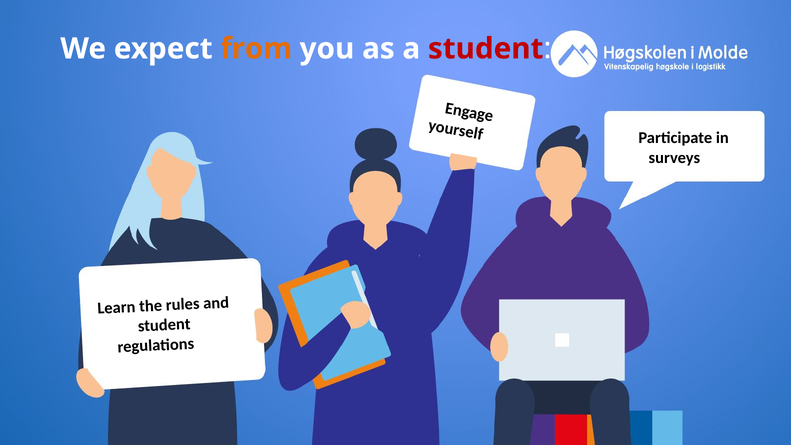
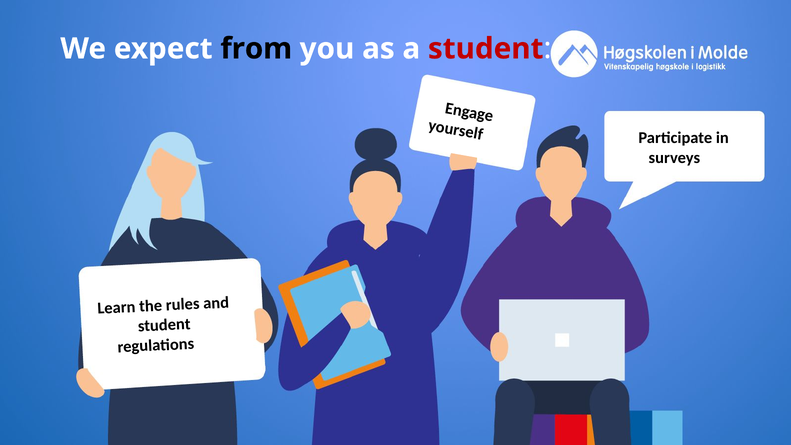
from colour: orange -> black
